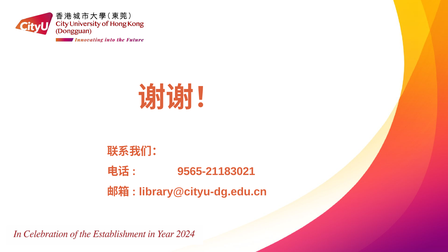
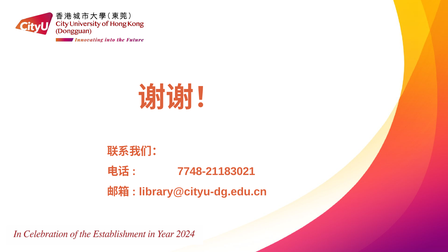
9565-21183021: 9565-21183021 -> 7748-21183021
